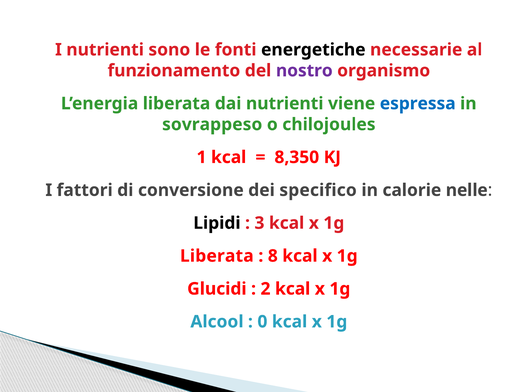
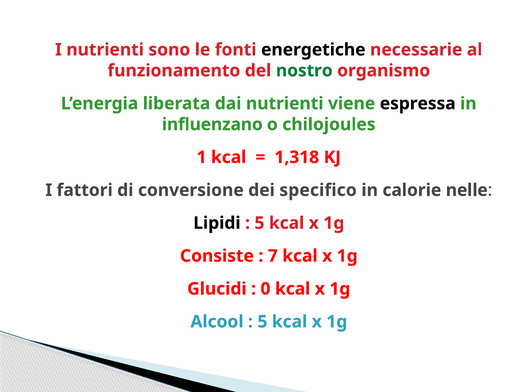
nostro colour: purple -> green
espressa colour: blue -> black
sovrappeso: sovrappeso -> influenzano
8,350: 8,350 -> 1,318
3 at (259, 223): 3 -> 5
Liberata at (217, 256): Liberata -> Consiste
8: 8 -> 7
2: 2 -> 0
0 at (262, 321): 0 -> 5
